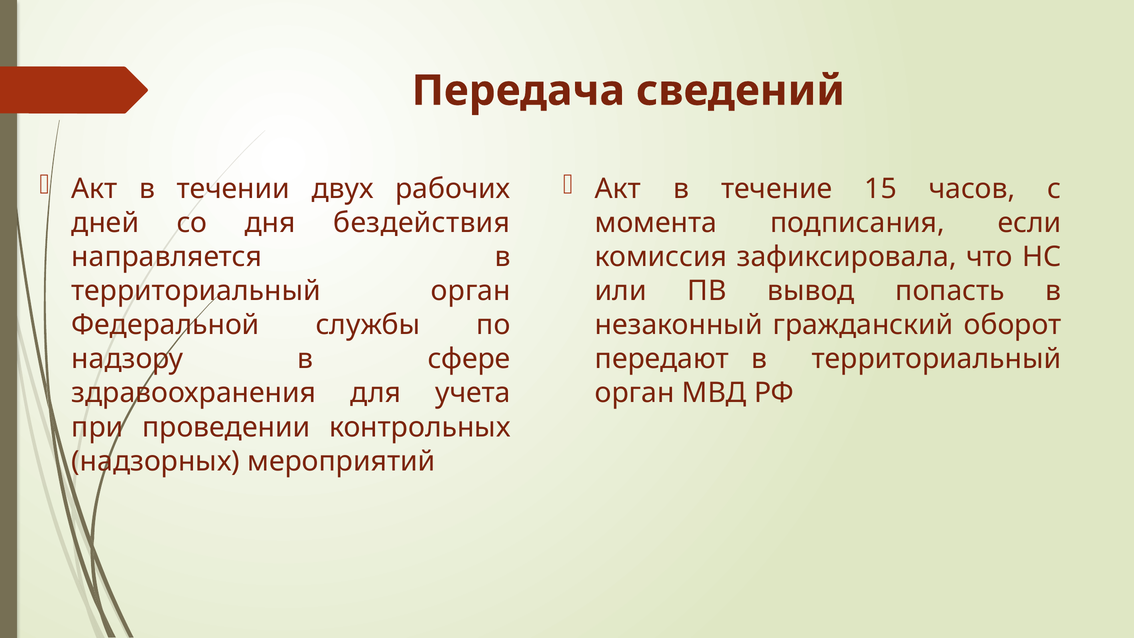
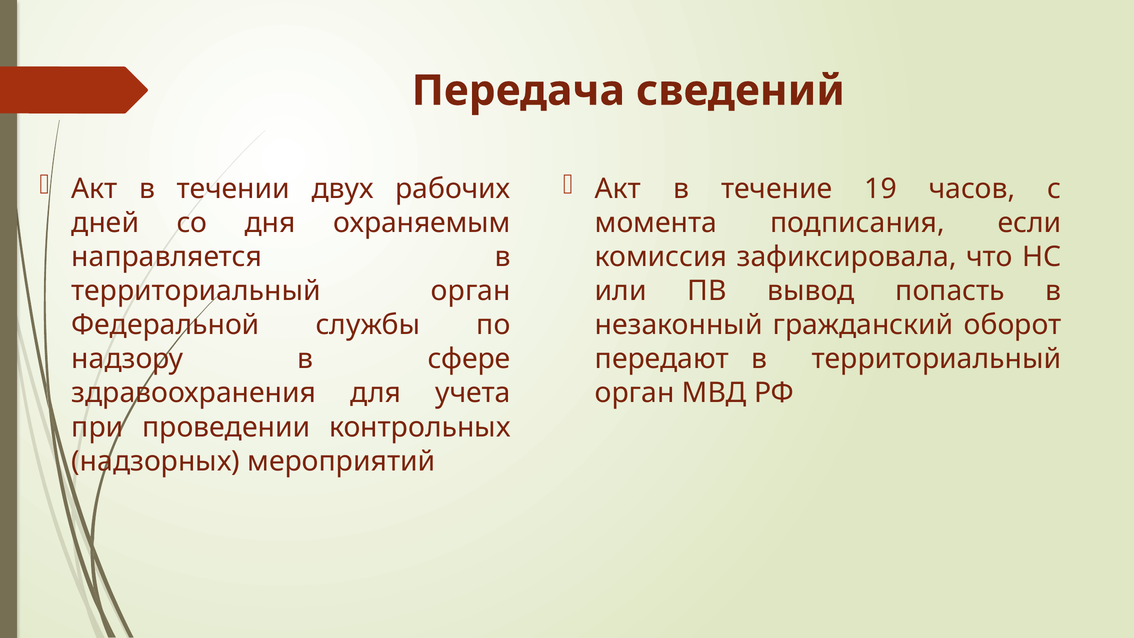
15: 15 -> 19
бездействия: бездействия -> охраняемым
